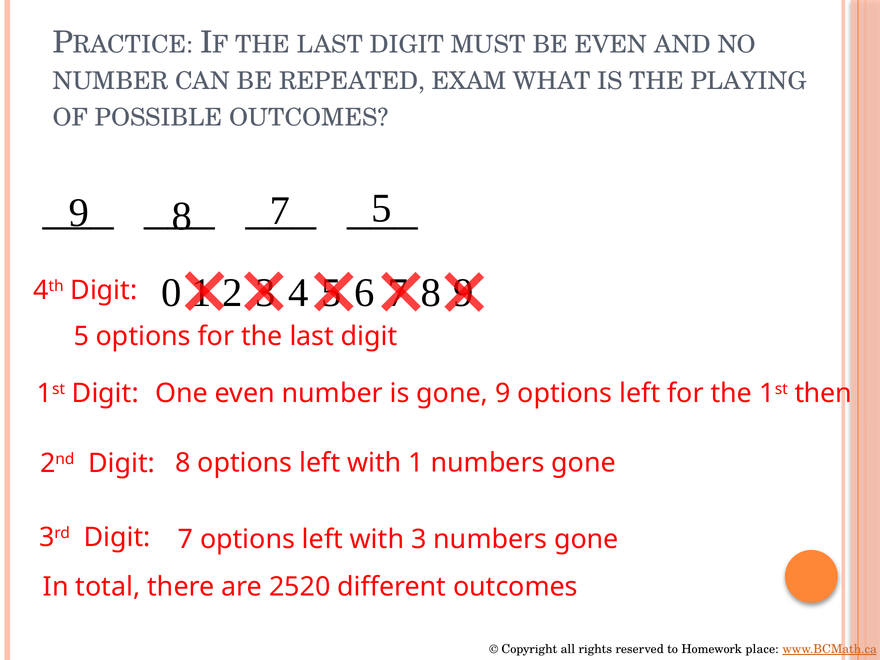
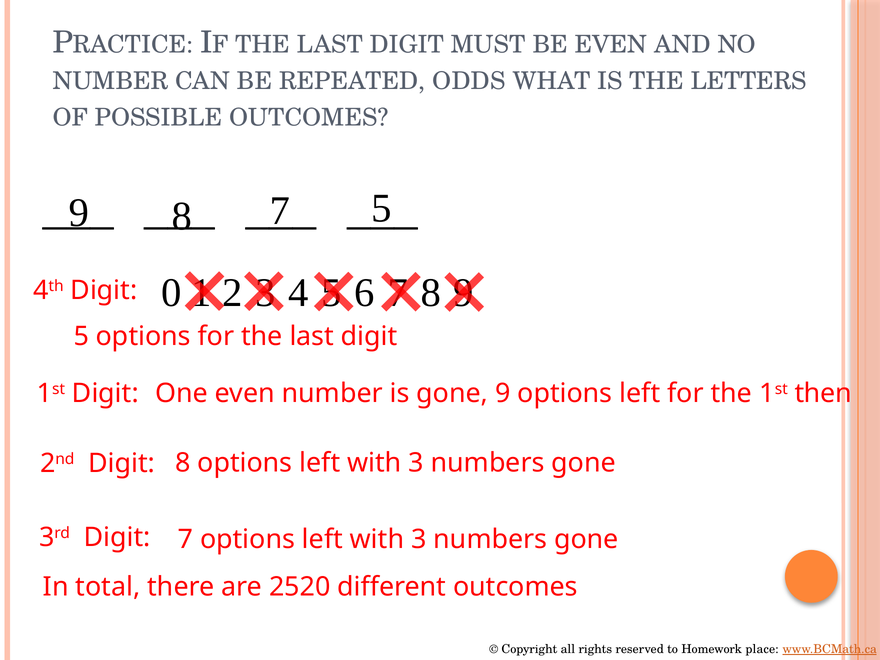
EXAM: EXAM -> ODDS
PLAYING: PLAYING -> LETTERS
1 at (416, 463): 1 -> 3
